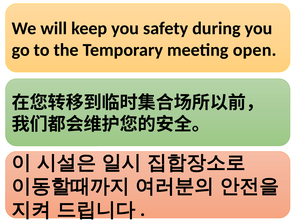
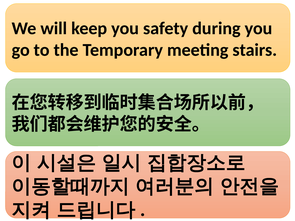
open: open -> stairs
